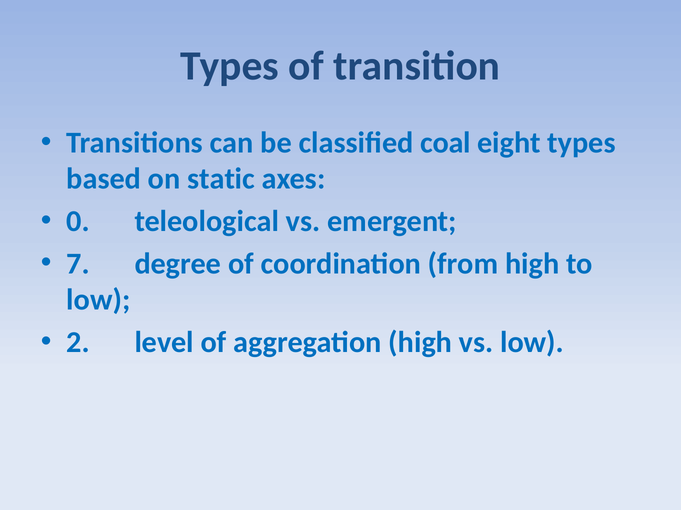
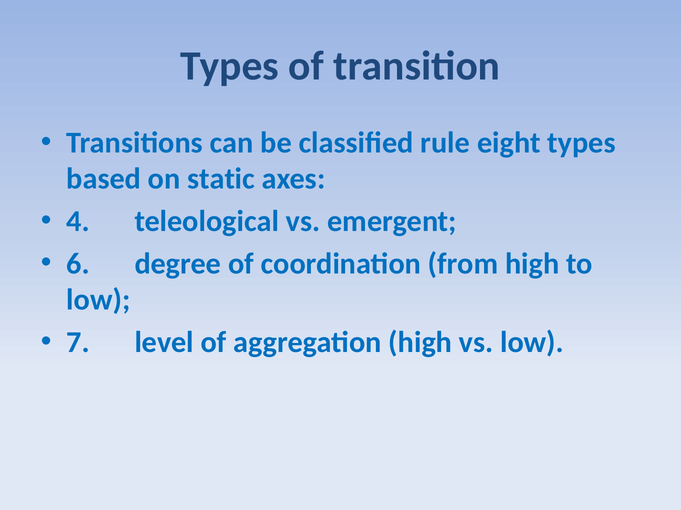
coal: coal -> rule
0: 0 -> 4
7: 7 -> 6
2: 2 -> 7
